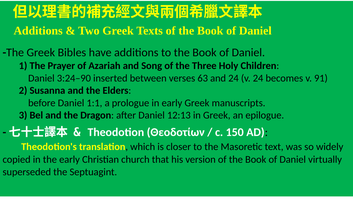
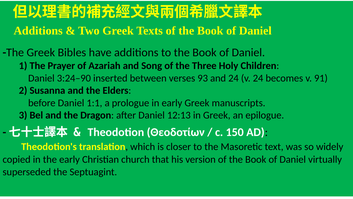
63: 63 -> 93
